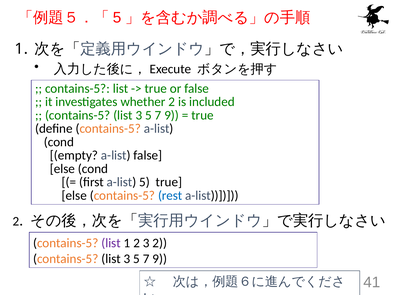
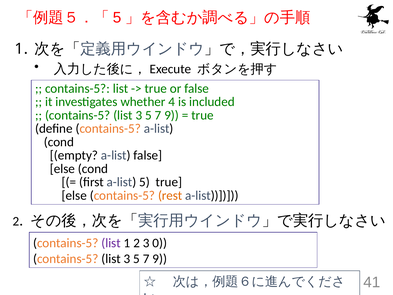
whether 2: 2 -> 4
rest colour: blue -> orange
3 2: 2 -> 0
